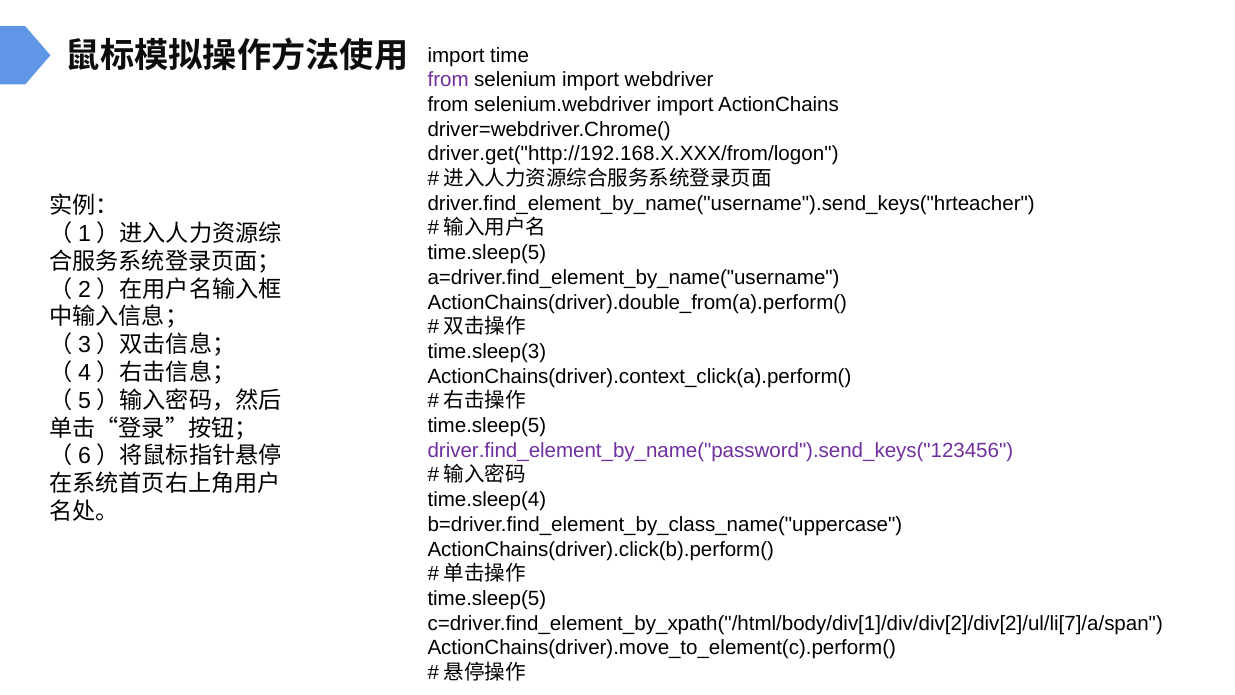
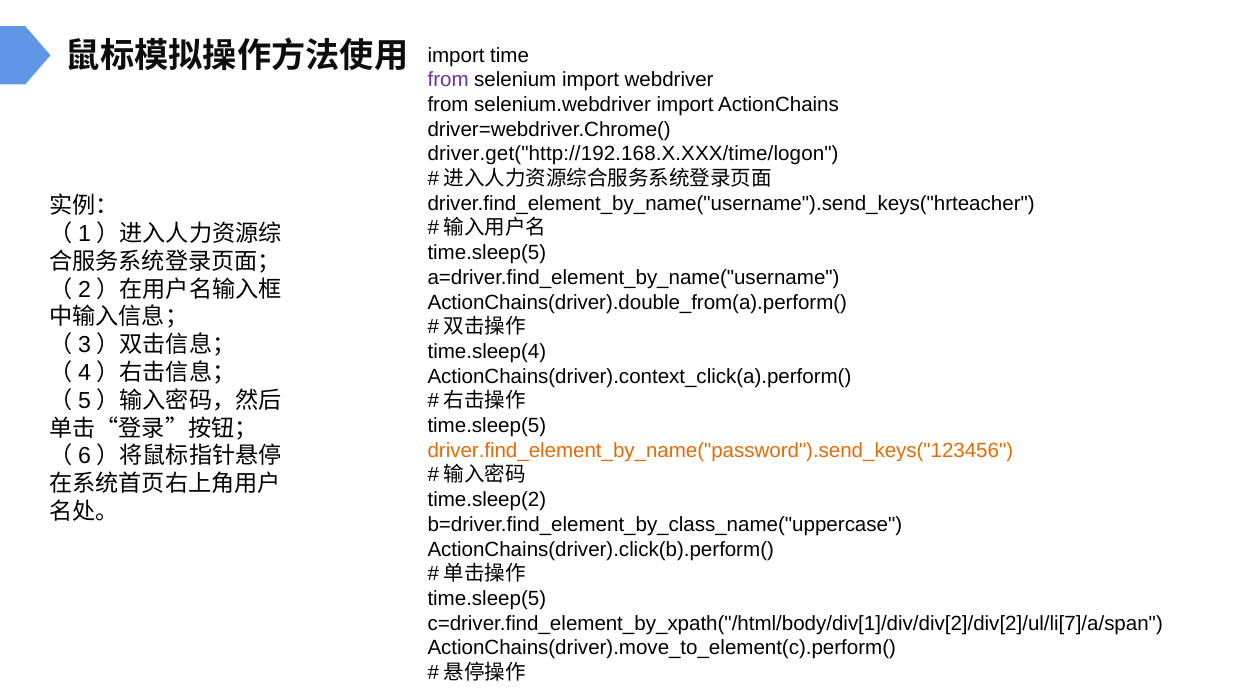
driver.get("http://192.168.X.XXX/from/logon: driver.get("http://192.168.X.XXX/from/logon -> driver.get("http://192.168.X.XXX/time/logon
time.sleep(3: time.sleep(3 -> time.sleep(4
driver.find_element_by_name("password").send_keys("123456 colour: purple -> orange
time.sleep(4: time.sleep(4 -> time.sleep(2
